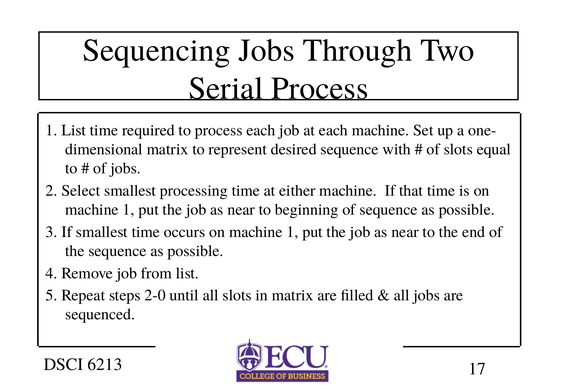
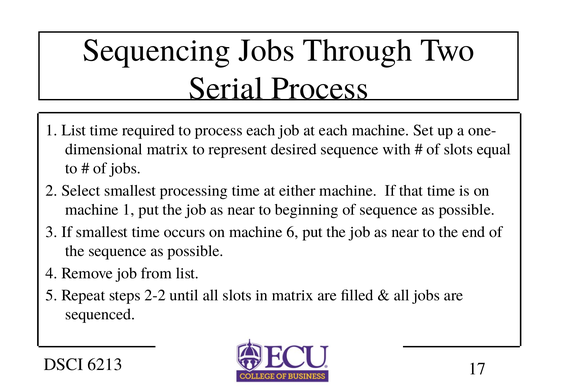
occurs on machine 1: 1 -> 6
2-0: 2-0 -> 2-2
